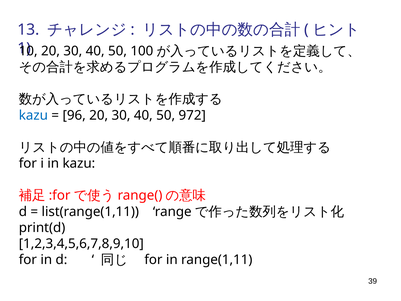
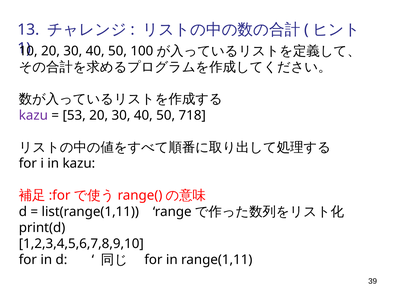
kazu at (33, 115) colour: blue -> purple
96: 96 -> 53
972: 972 -> 718
